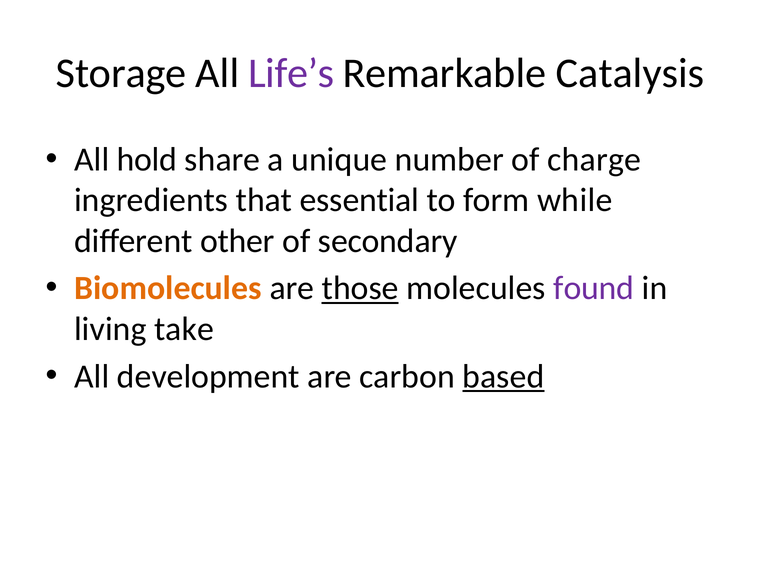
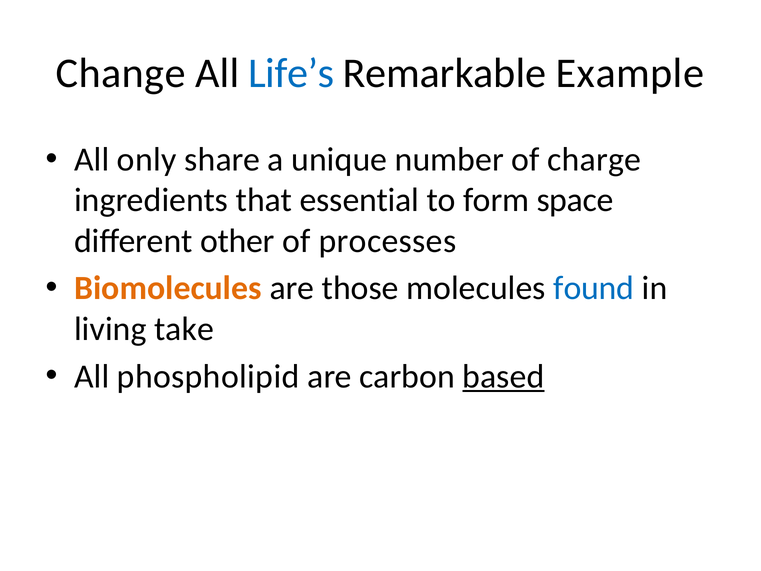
Storage: Storage -> Change
Life’s colour: purple -> blue
Catalysis: Catalysis -> Example
hold: hold -> only
while: while -> space
secondary: secondary -> processes
those underline: present -> none
found colour: purple -> blue
development: development -> phospholipid
